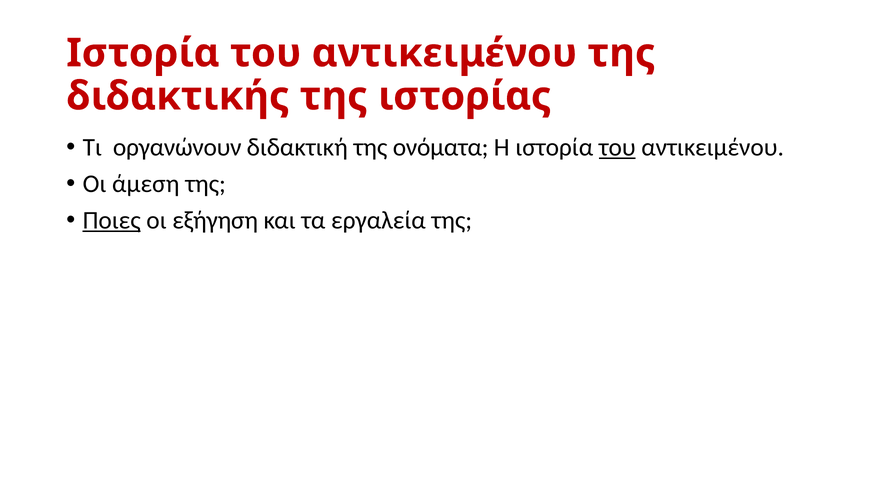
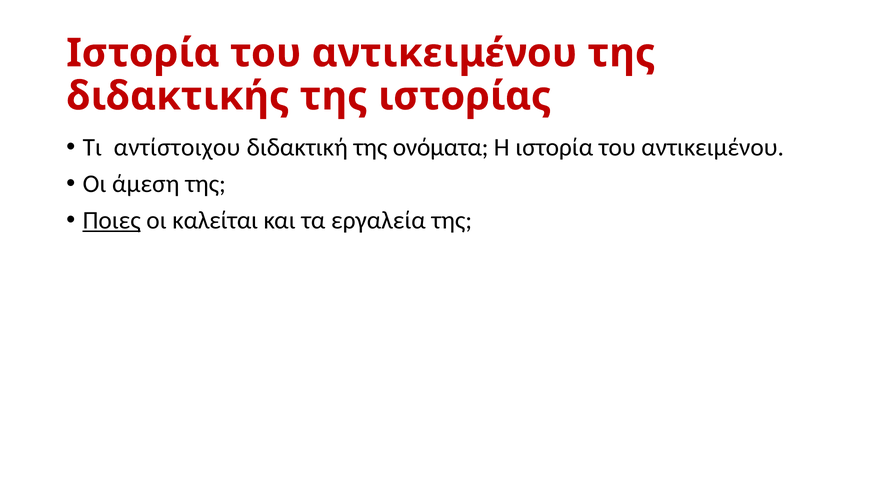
οργανώνουν: οργανώνουν -> αντίστοιχου
του at (617, 147) underline: present -> none
εξήγηση: εξήγηση -> καλείται
